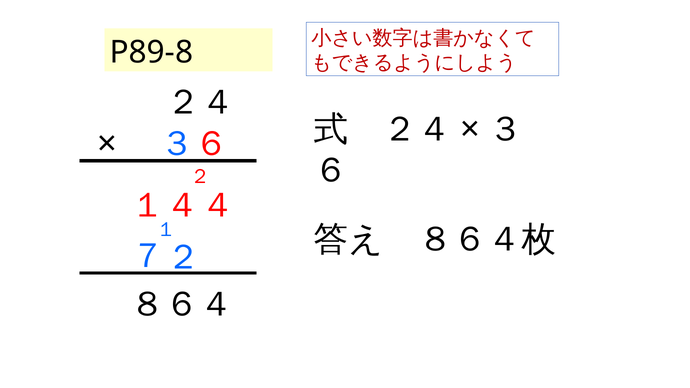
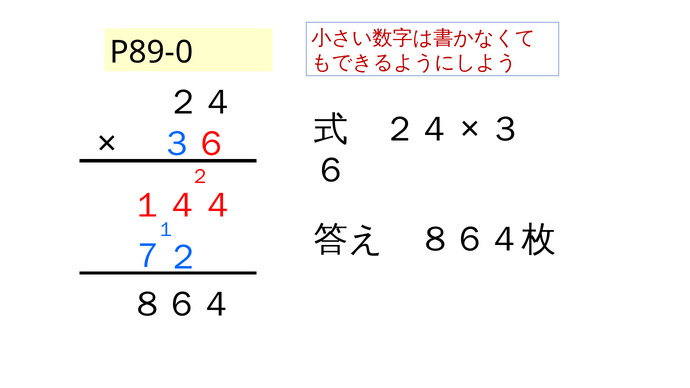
P89-8: P89-8 -> P89-0
